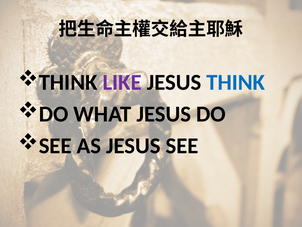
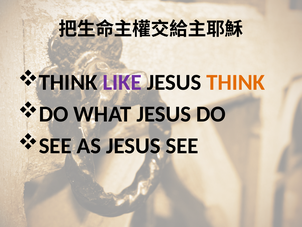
THINK at (236, 82) colour: blue -> orange
